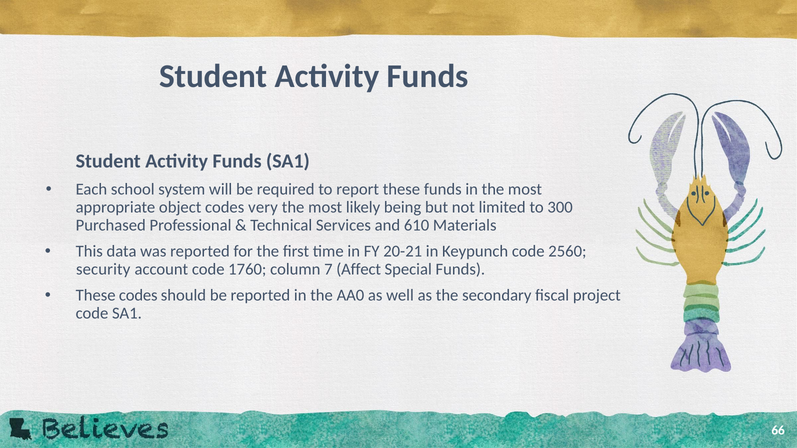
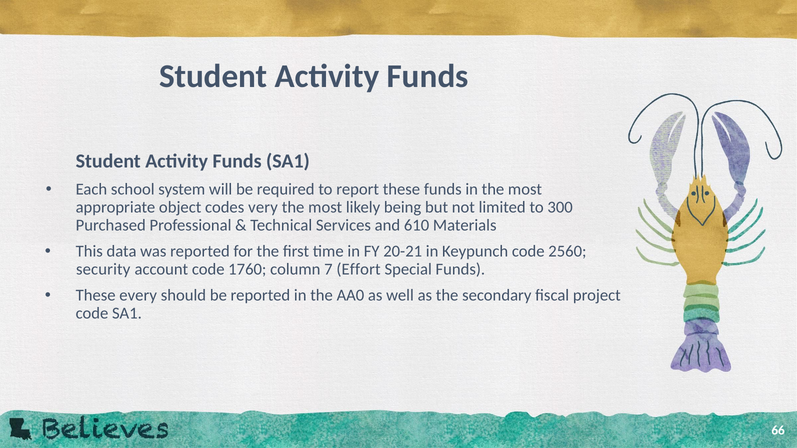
Affect: Affect -> Effort
These codes: codes -> every
